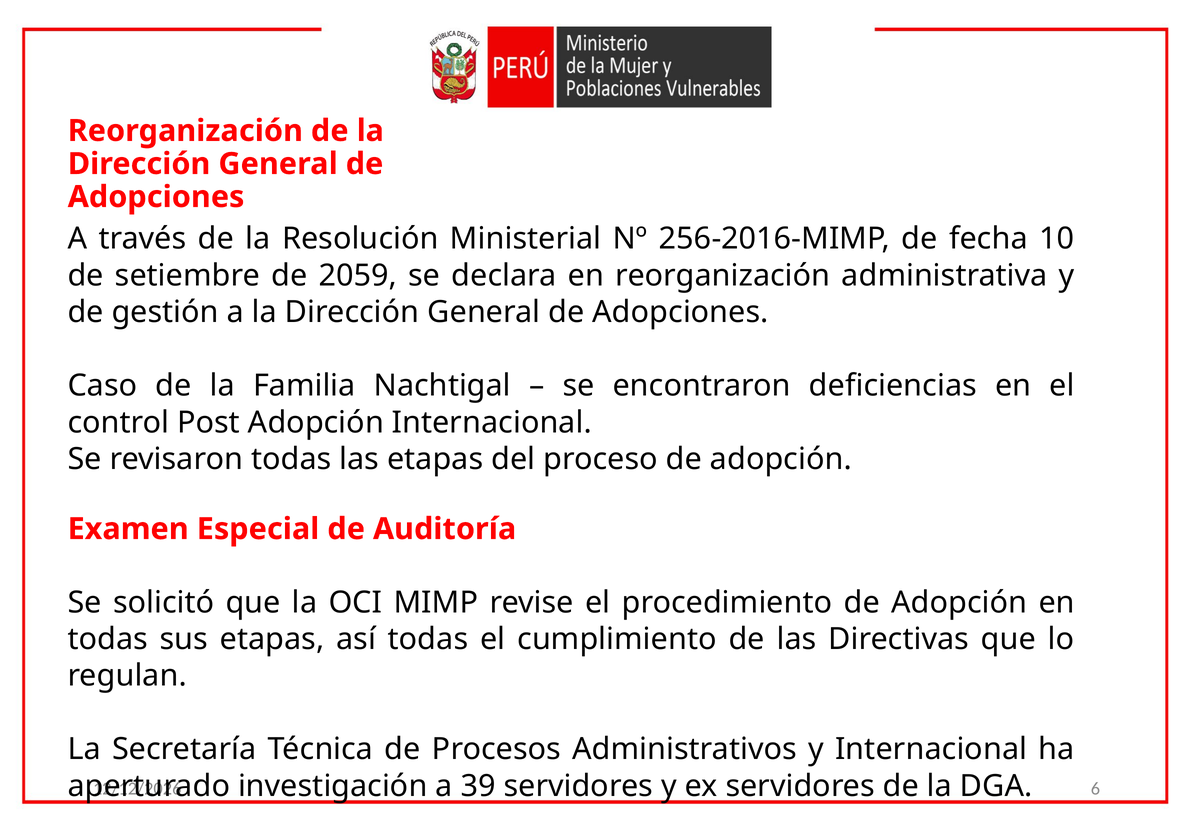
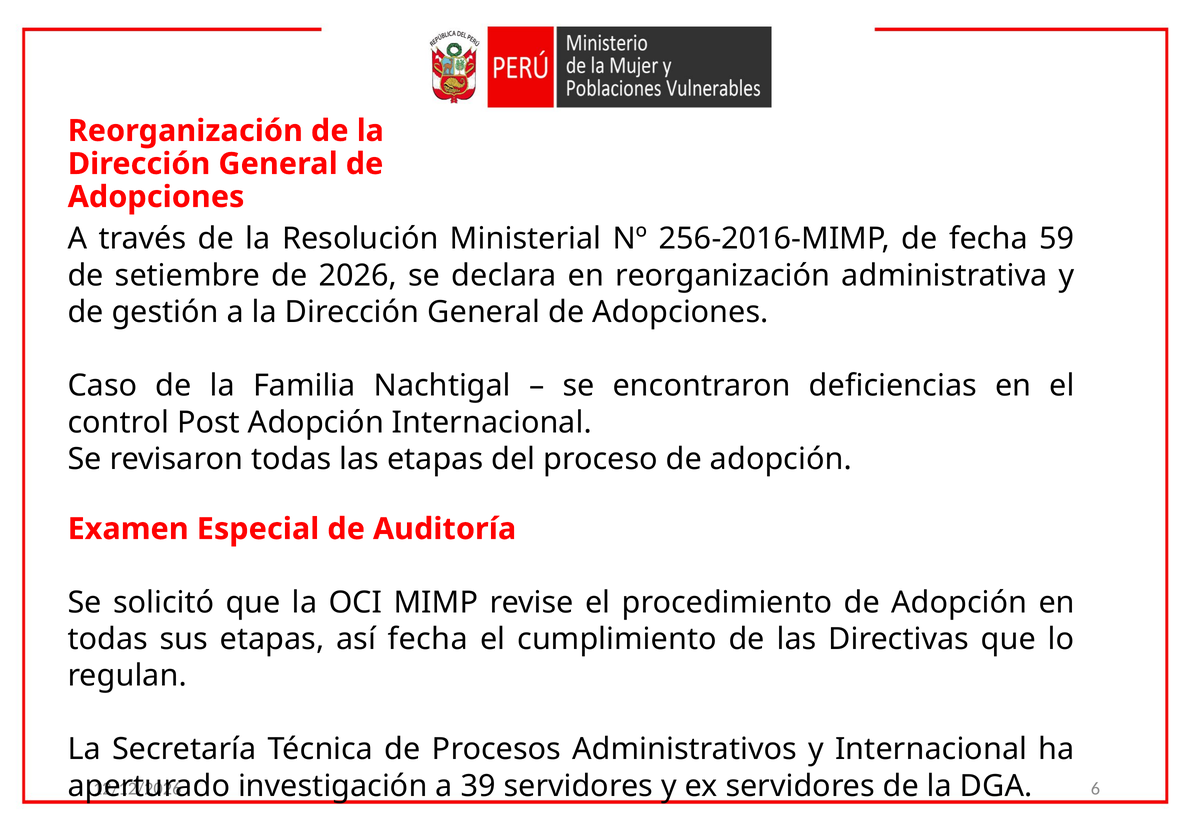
10: 10 -> 59
2059: 2059 -> 2026
así todas: todas -> fecha
